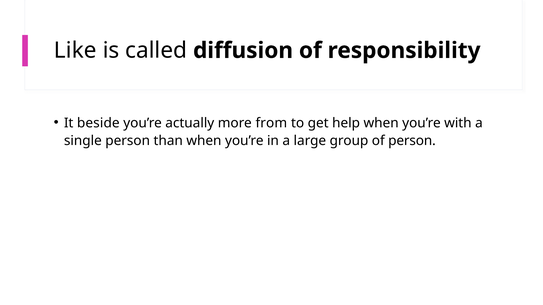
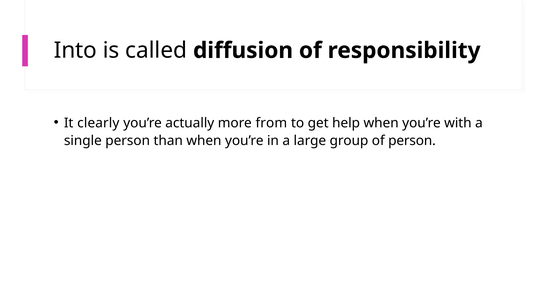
Like: Like -> Into
beside: beside -> clearly
